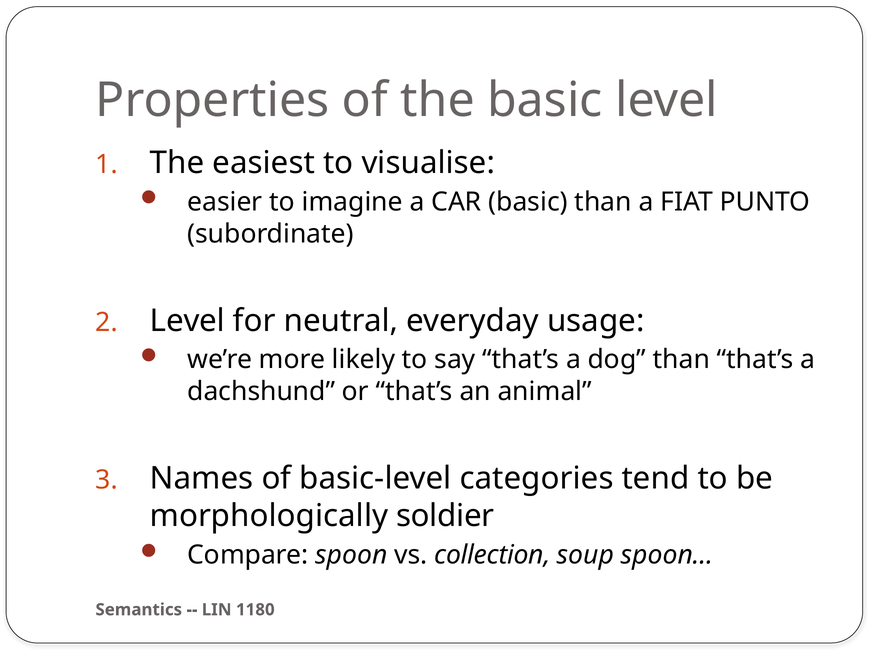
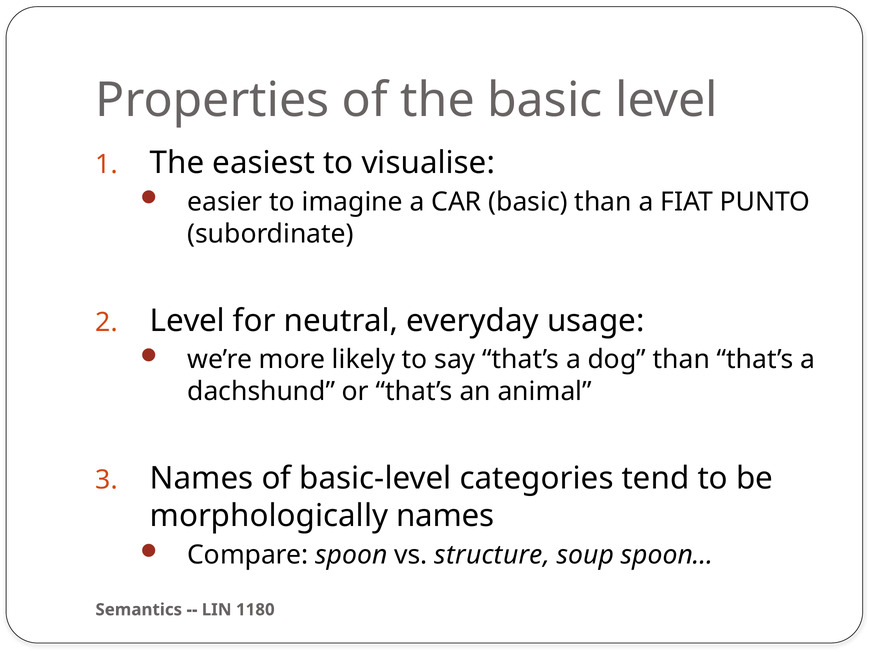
morphologically soldier: soldier -> names
collection: collection -> structure
